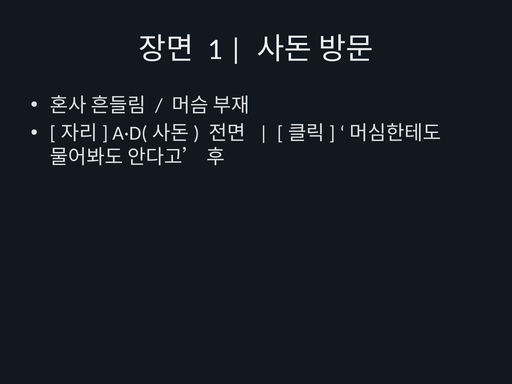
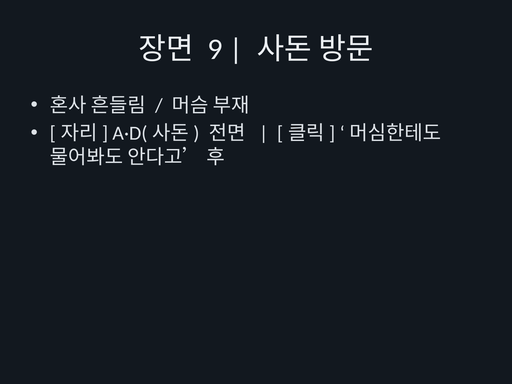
1: 1 -> 9
